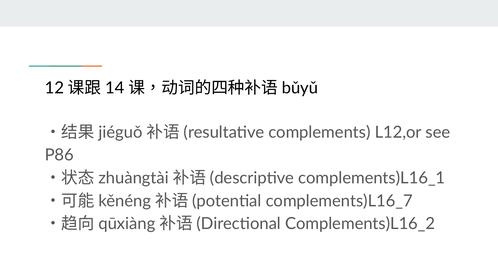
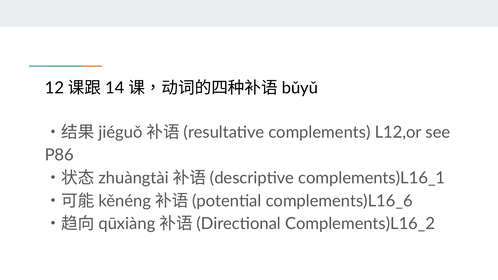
complements)L16_7: complements)L16_7 -> complements)L16_6
